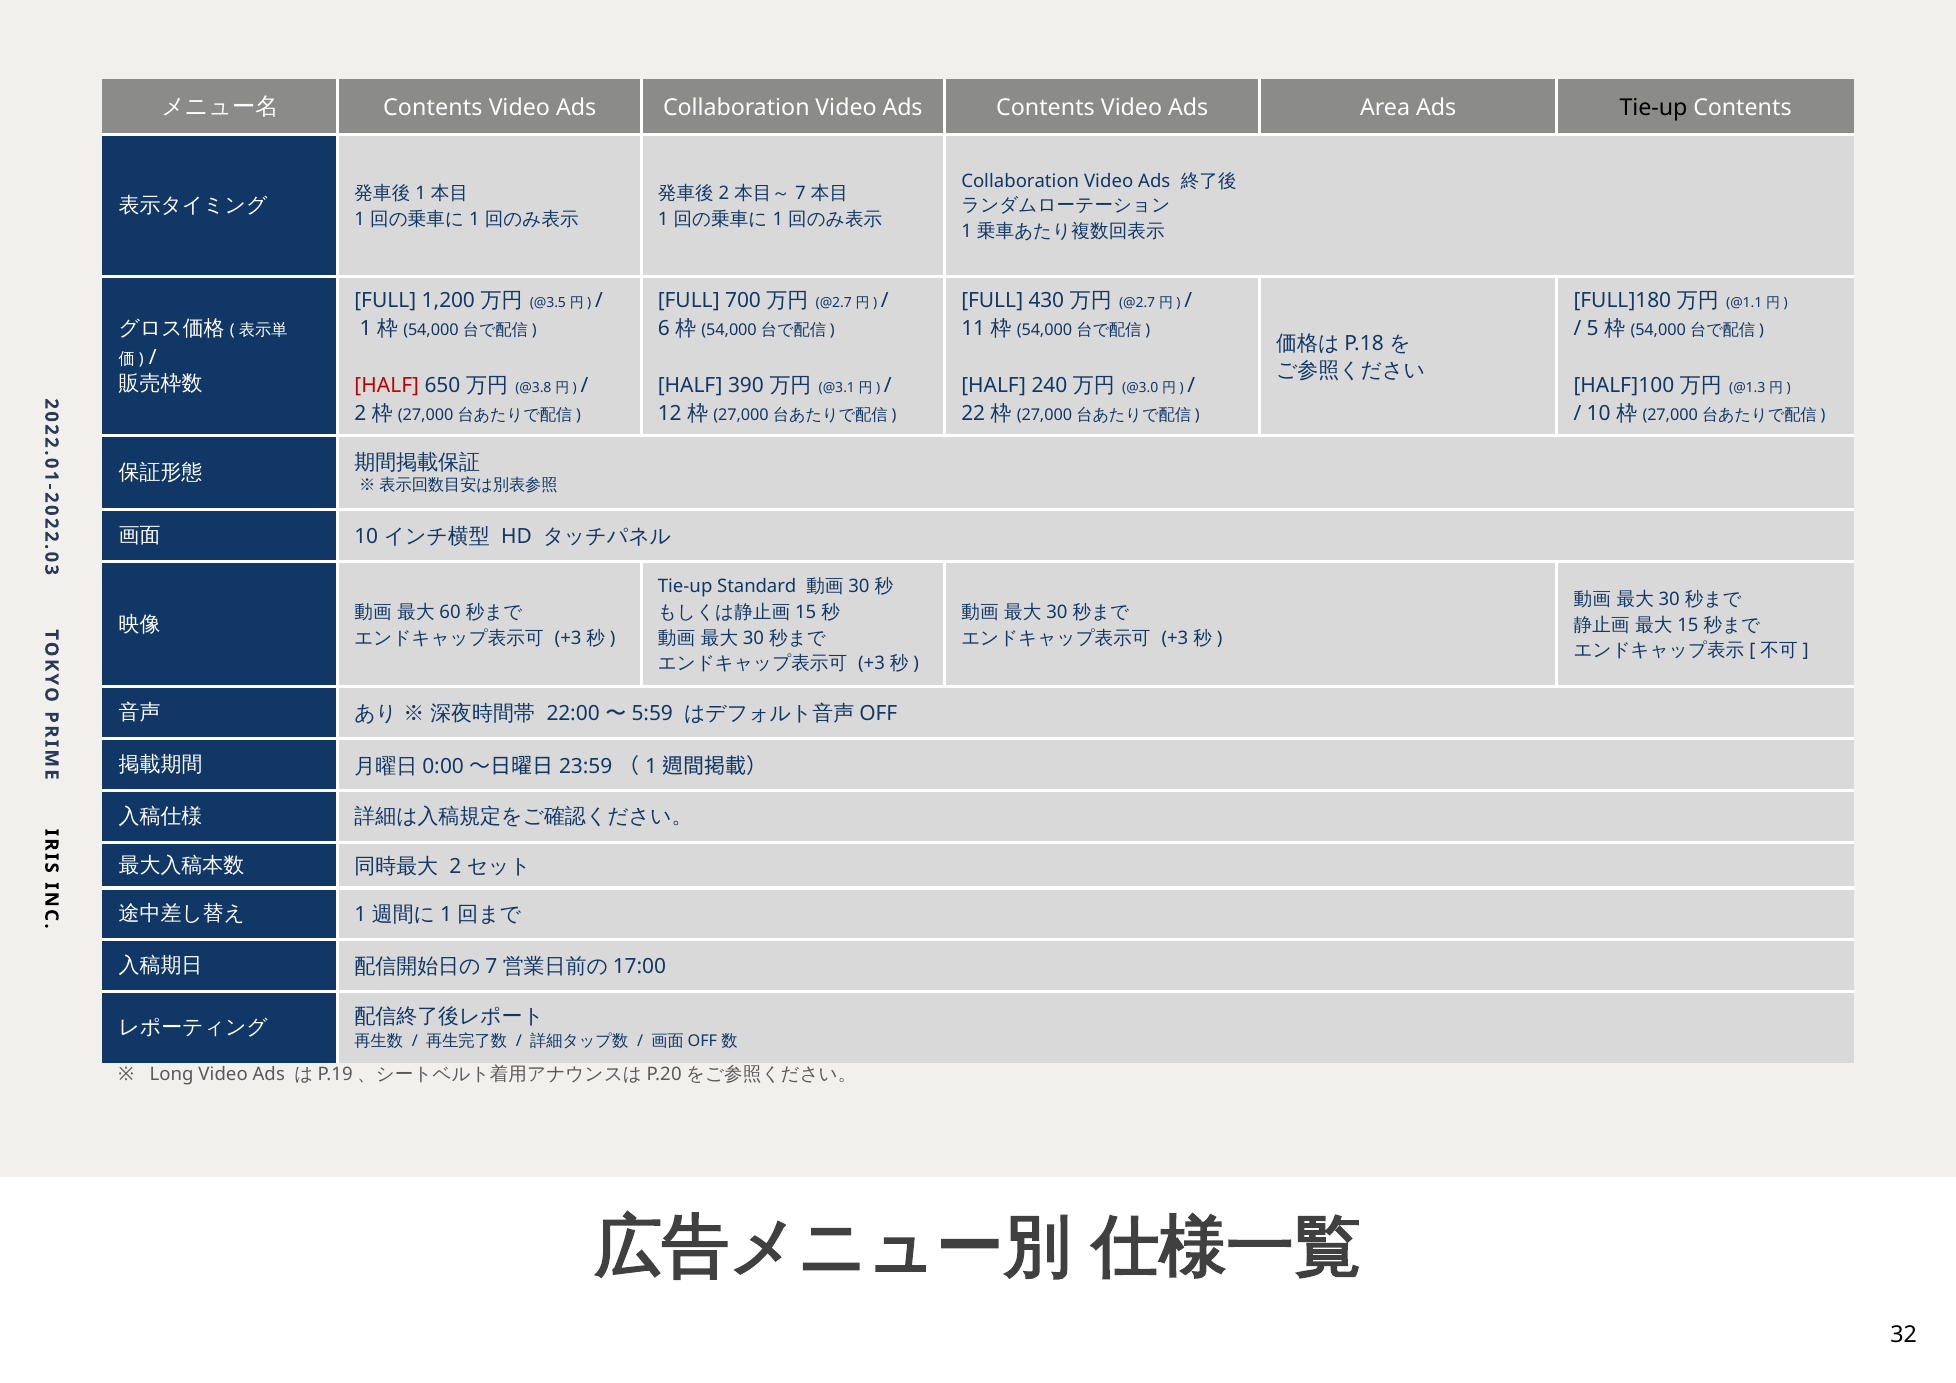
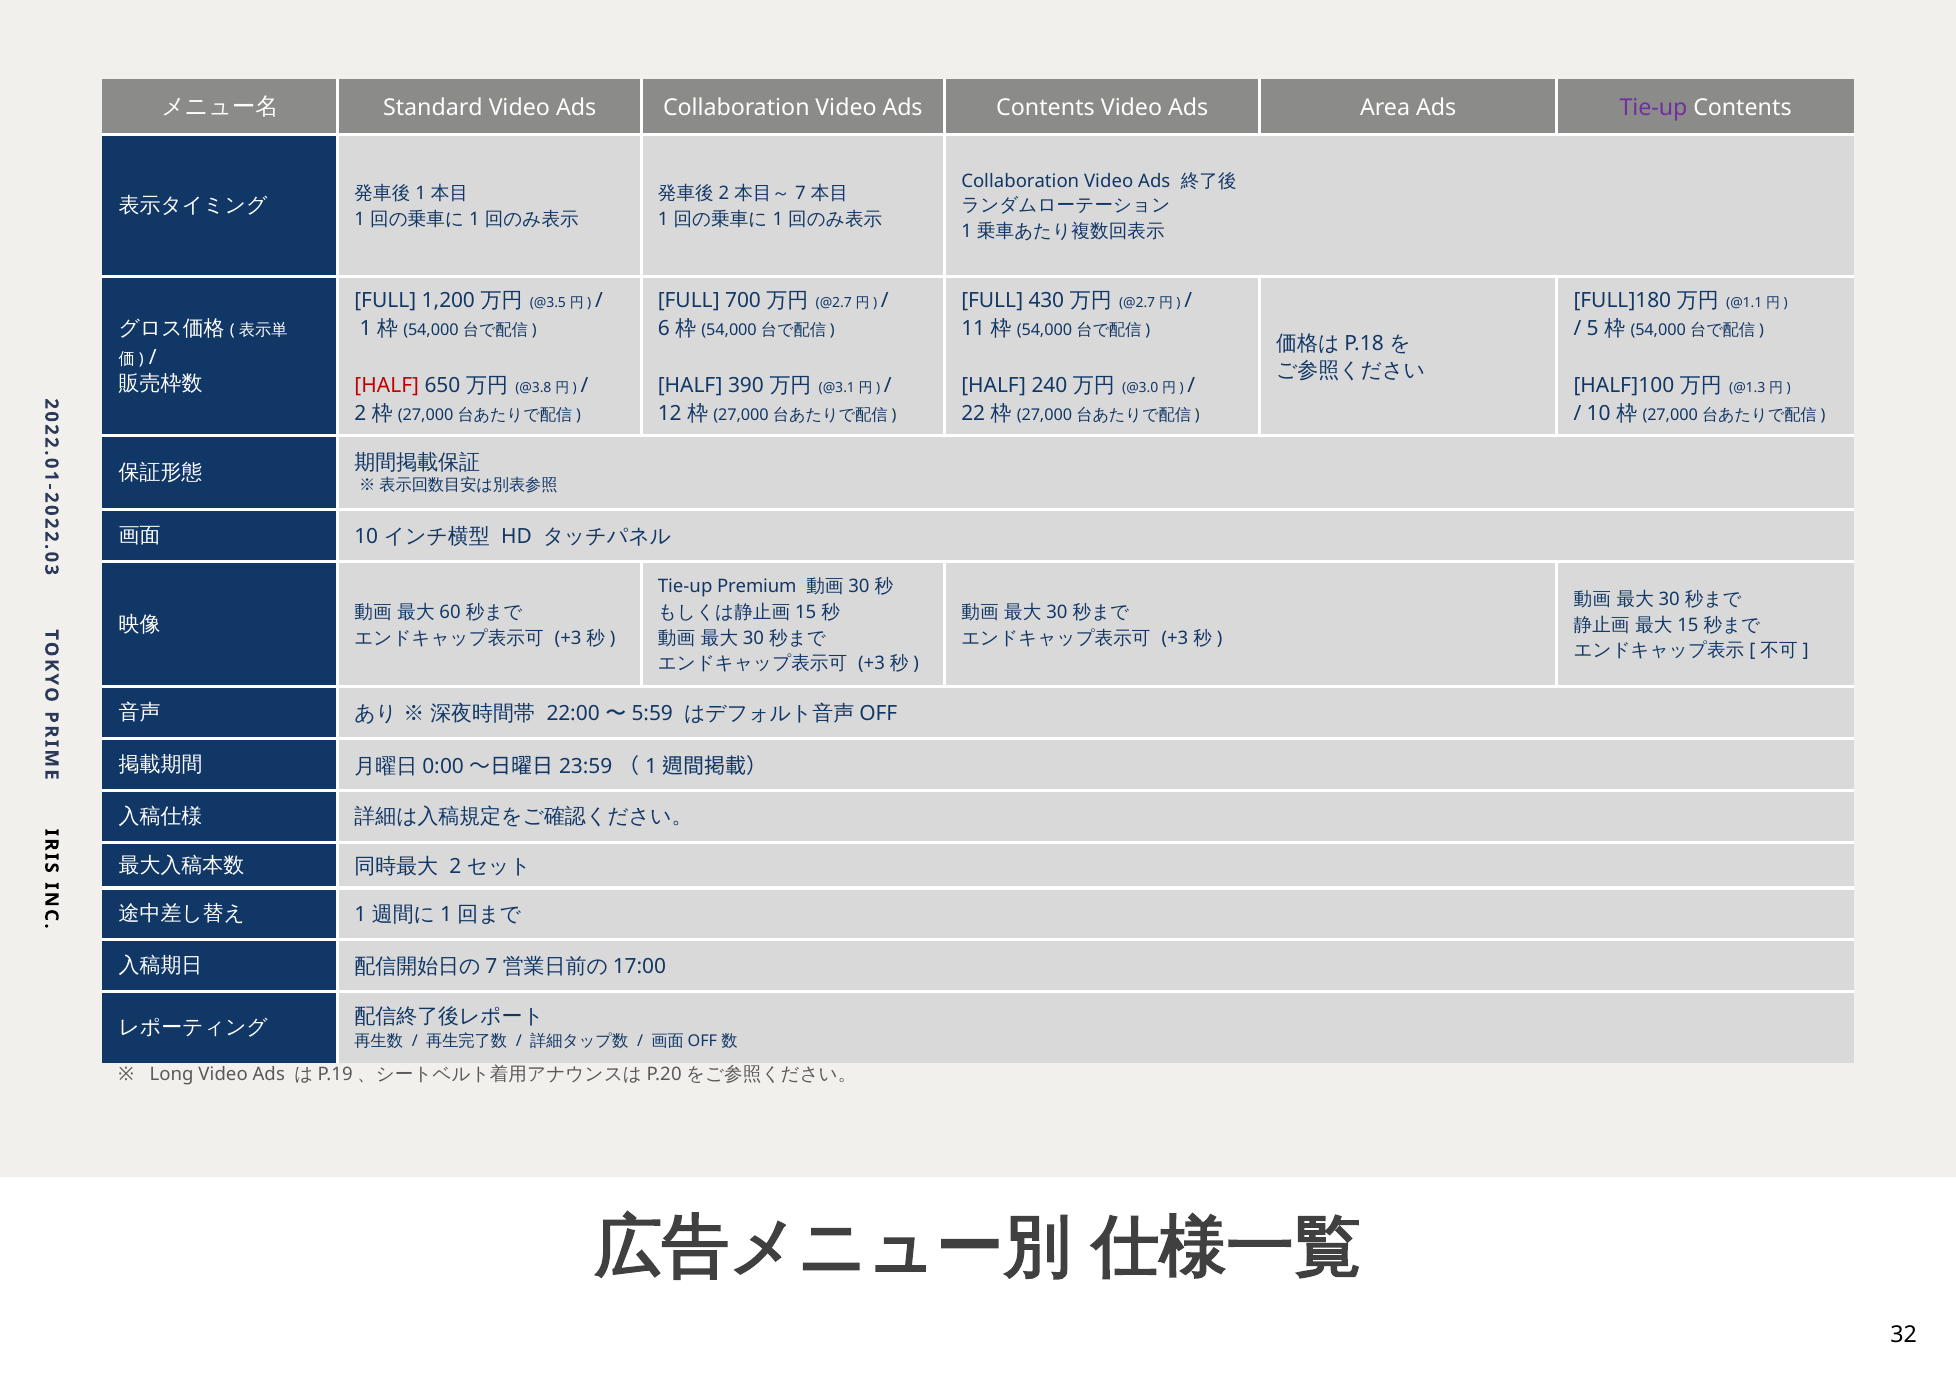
Contents at (433, 108): Contents -> Standard
Tie-up at (1654, 108) colour: black -> purple
Standard: Standard -> Premium
